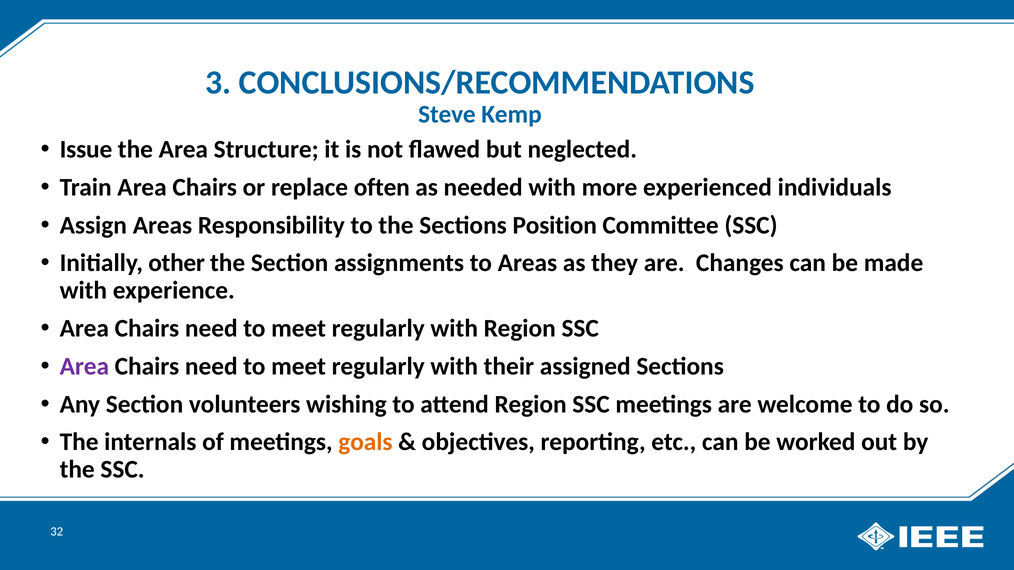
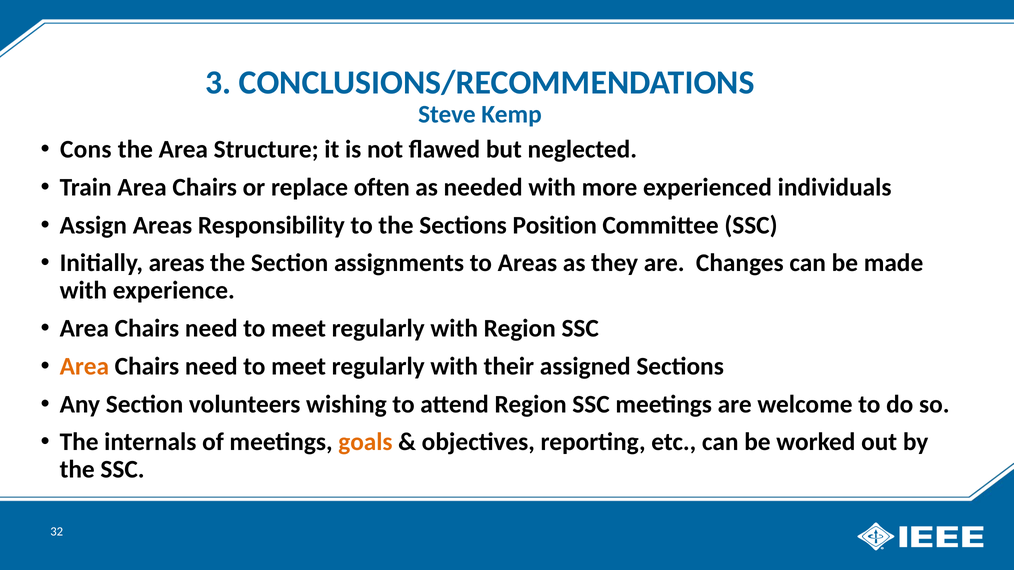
Issue: Issue -> Cons
Initially other: other -> areas
Area at (84, 367) colour: purple -> orange
